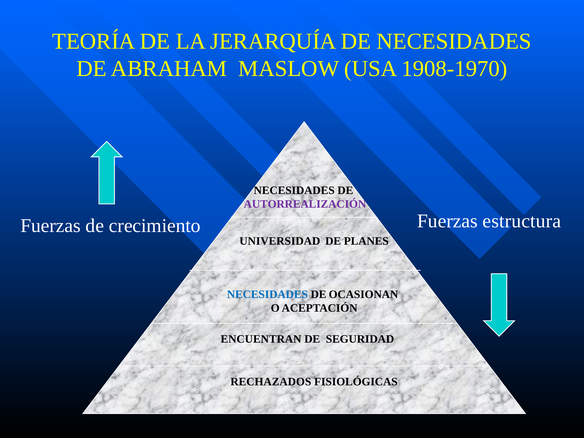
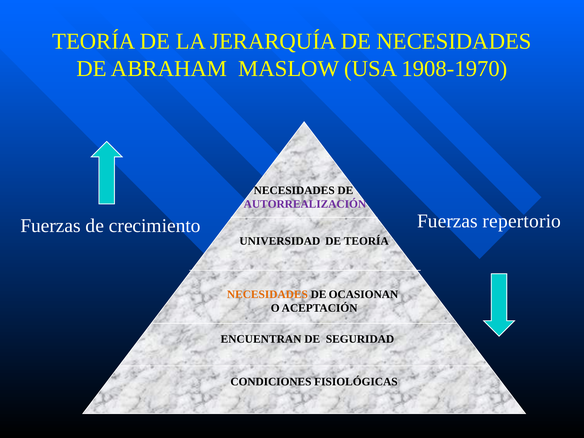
estructura: estructura -> repertorio
DE PLANES: PLANES -> TEORÍA
NECESIDADES at (267, 294) colour: blue -> orange
RECHAZADOS: RECHAZADOS -> CONDICIONES
